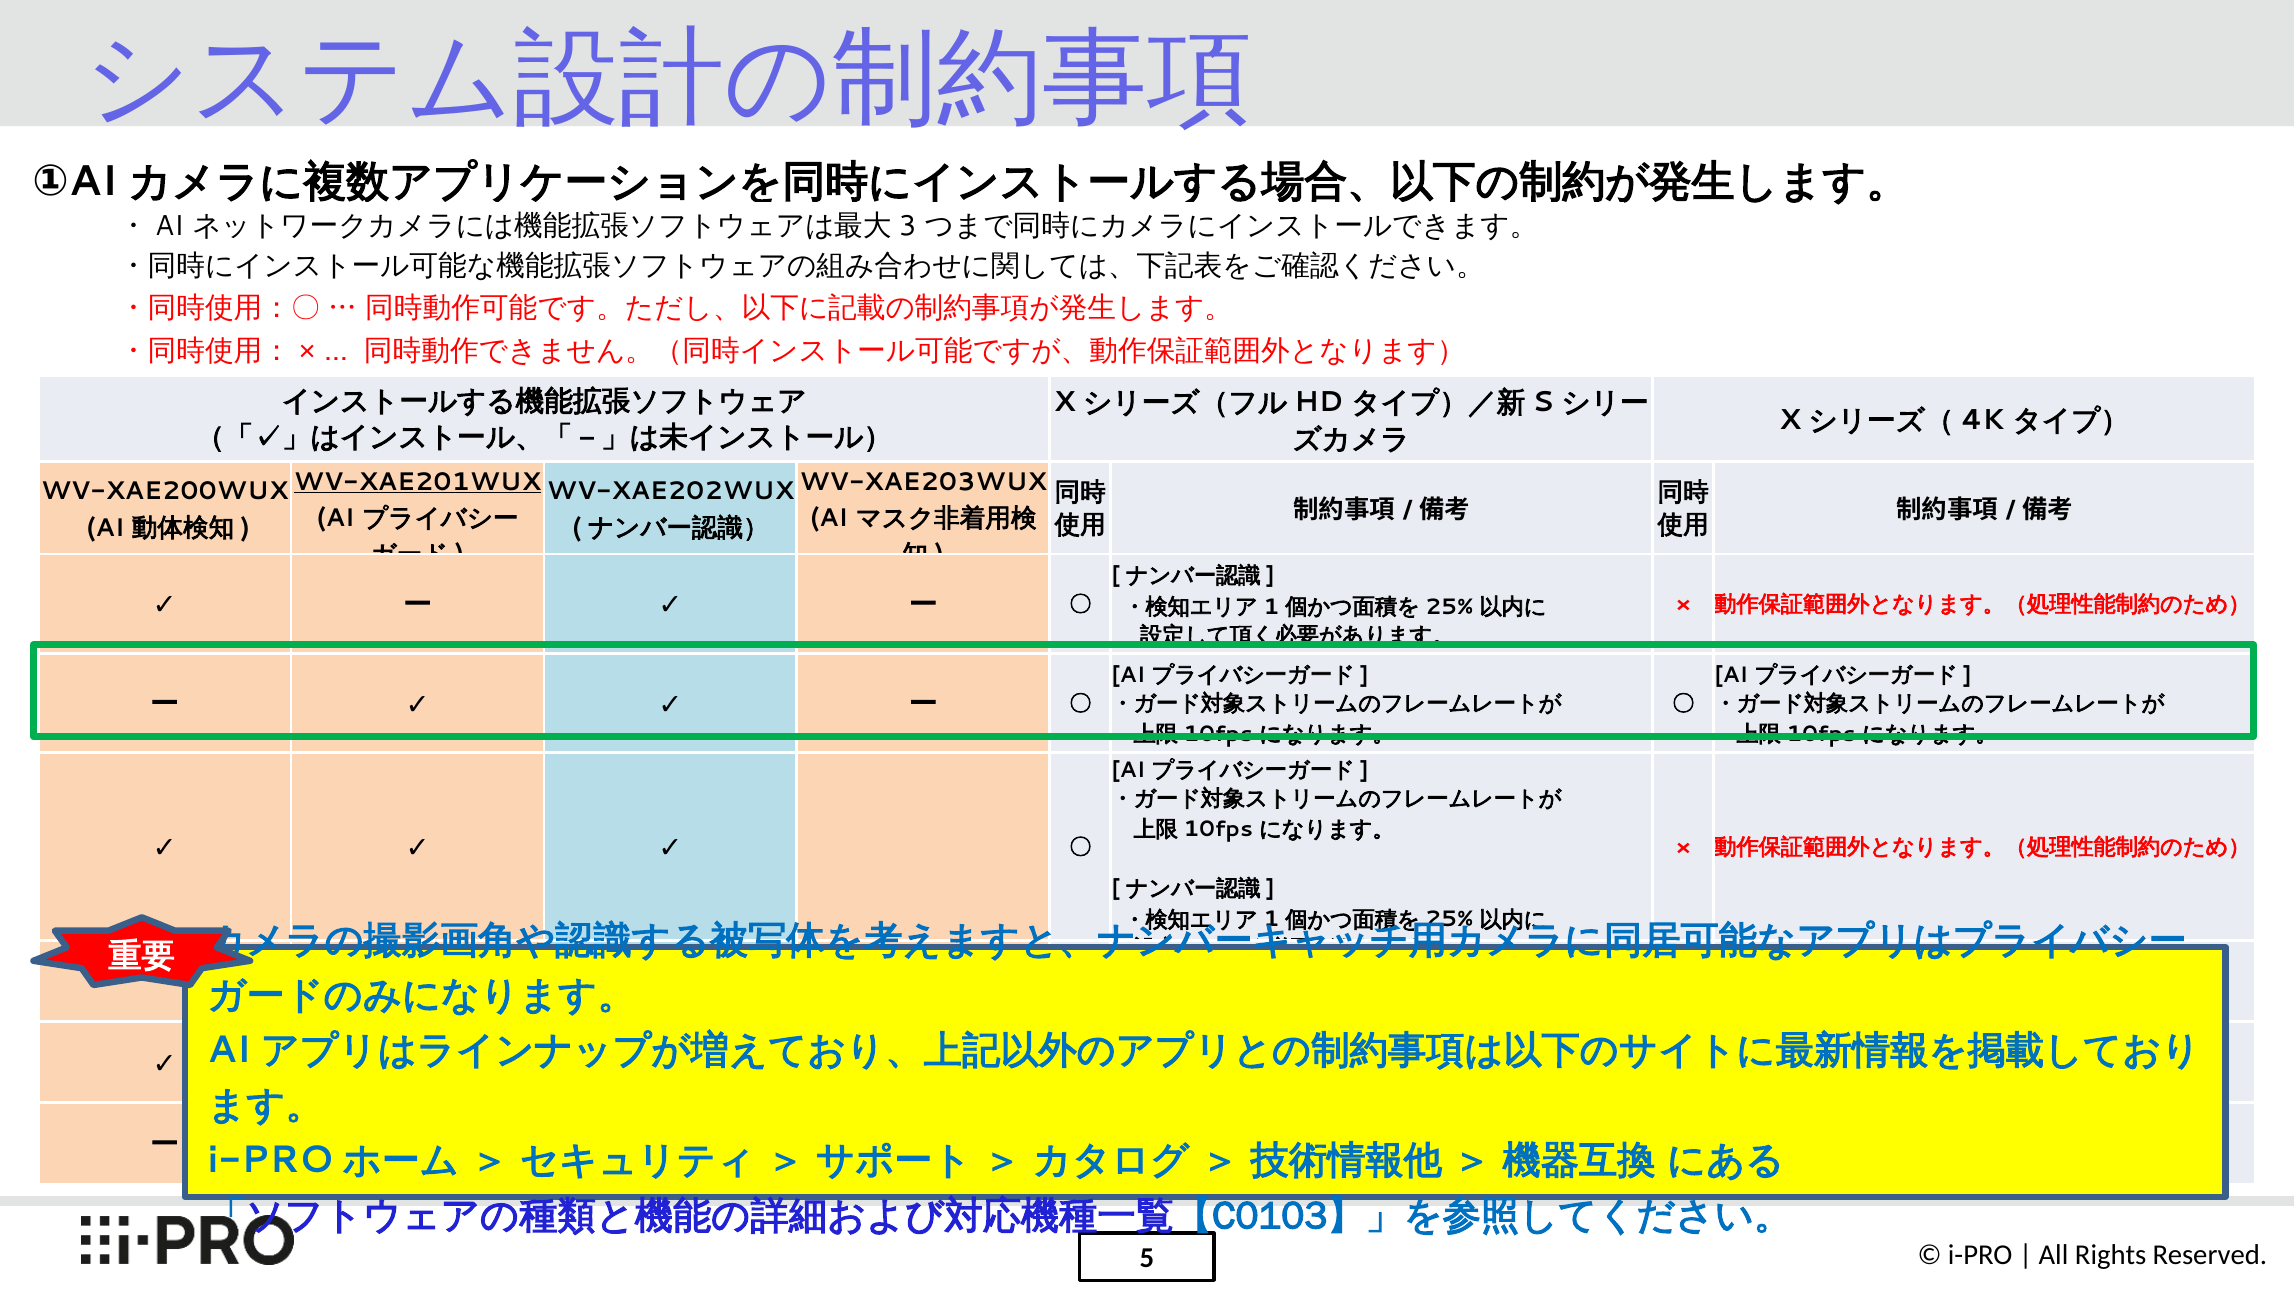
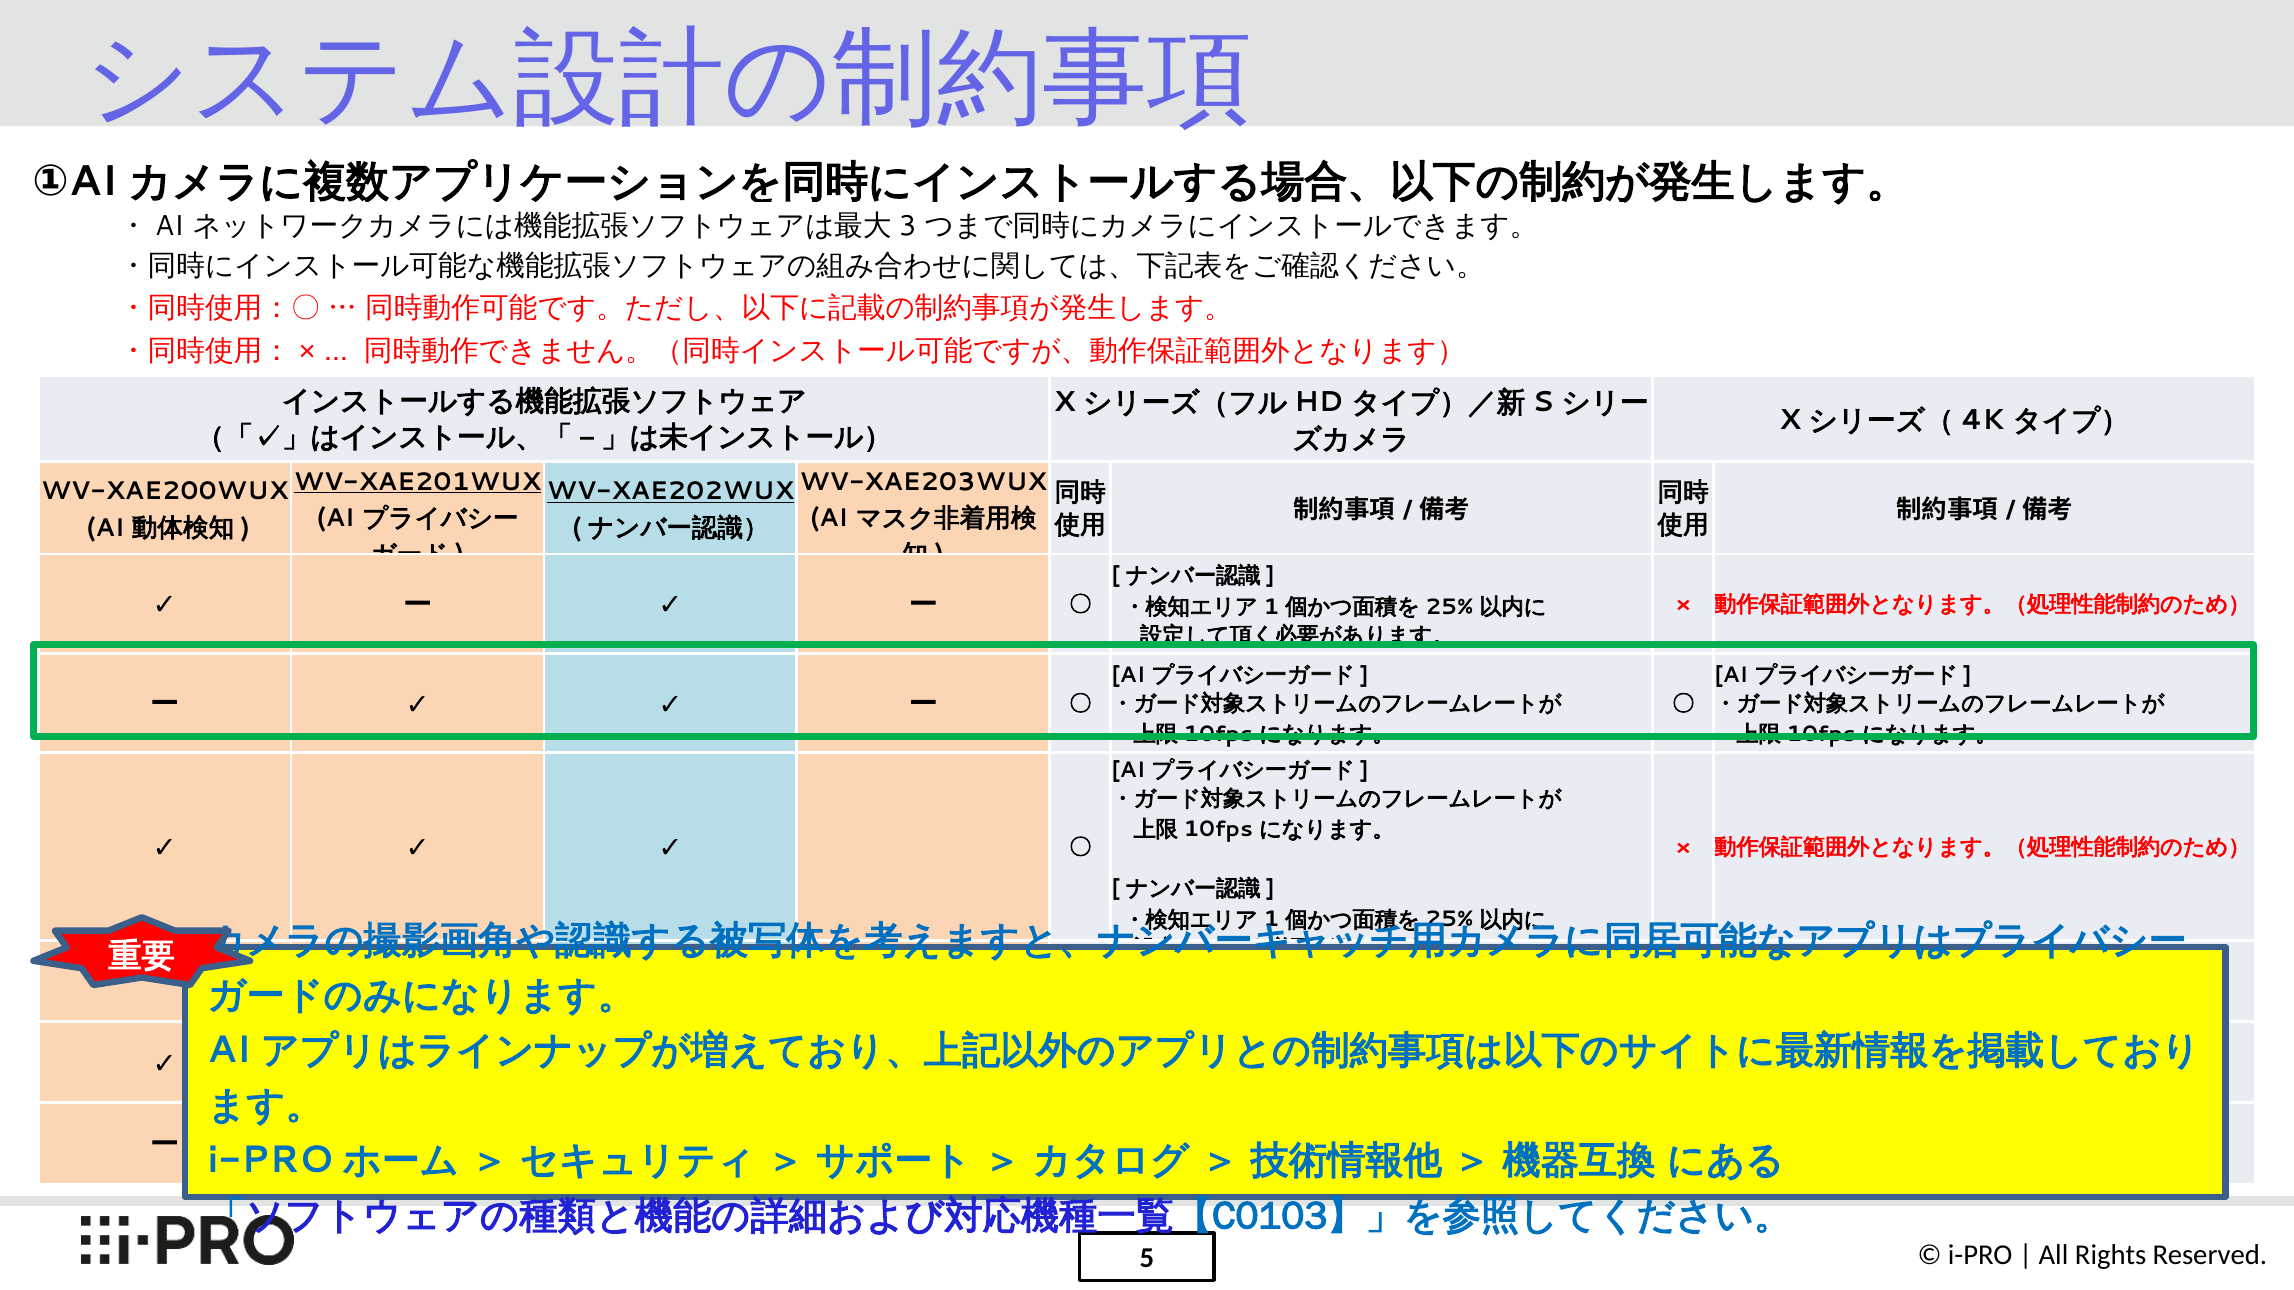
WV-XAE202WUX underline: none -> present
